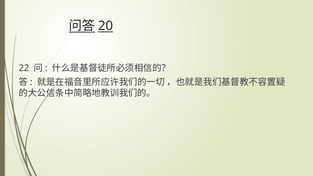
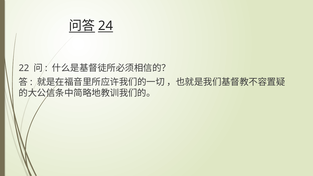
20: 20 -> 24
